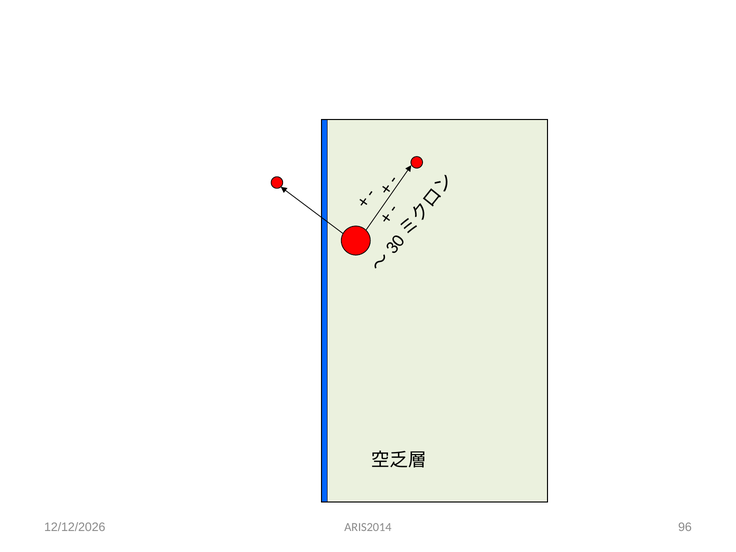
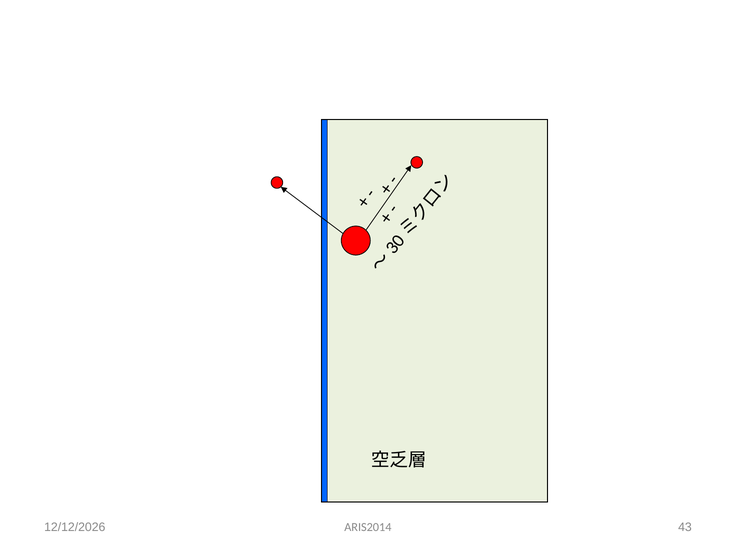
96: 96 -> 43
